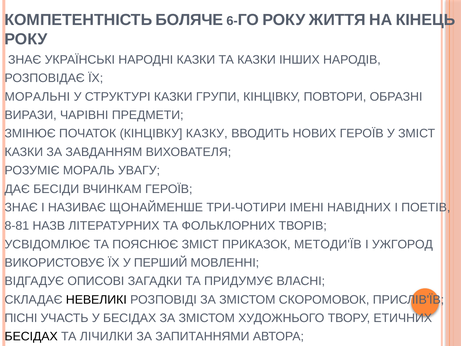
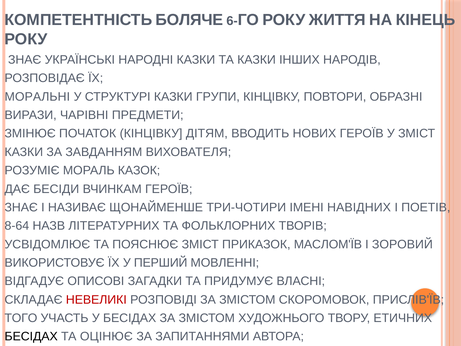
КАЗКУ: КАЗКУ -> ДІТЯМ
УВАГУ: УВАГУ -> КАЗОК
8-81: 8-81 -> 8-64
МЕТОДИ'ЇВ: МЕТОДИ'ЇВ -> МАСЛОМ'ЇВ
УЖГОРОД: УЖГОРОД -> ЗОРОВИЙ
НЕВЕЛИКІ colour: black -> red
ПІСНІ: ПІСНІ -> ТОГО
ЛІЧИЛКИ: ЛІЧИЛКИ -> ОЦІНЮЄ
